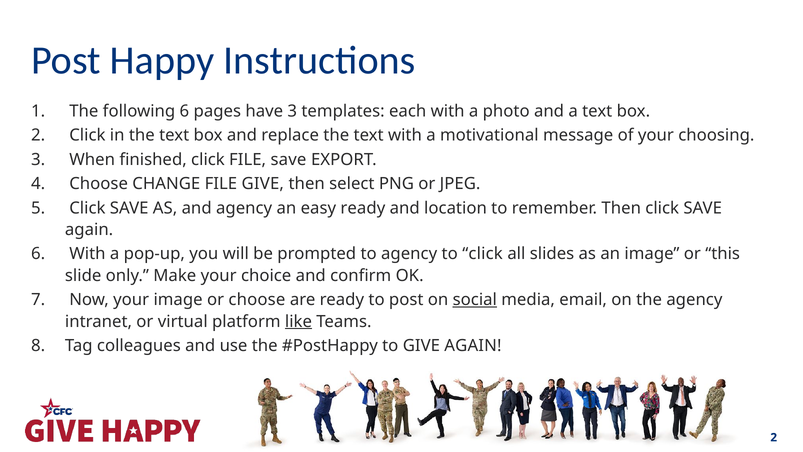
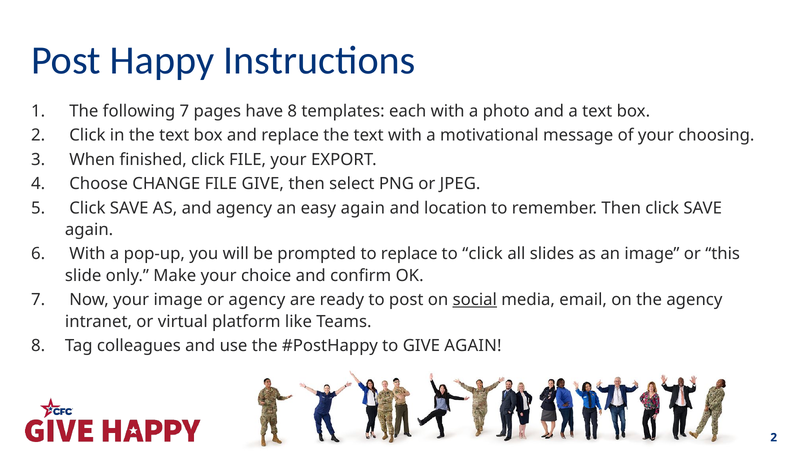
following 6: 6 -> 7
have 3: 3 -> 8
FILE save: save -> your
easy ready: ready -> again
to agency: agency -> replace
or choose: choose -> agency
like underline: present -> none
